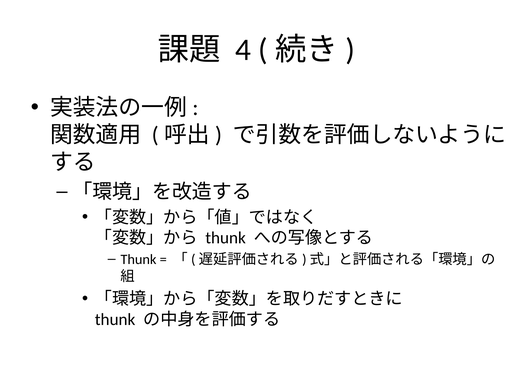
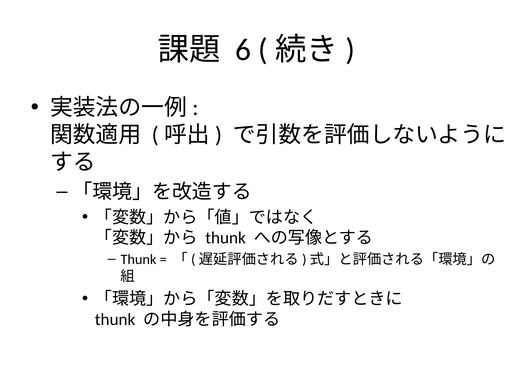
4: 4 -> 6
